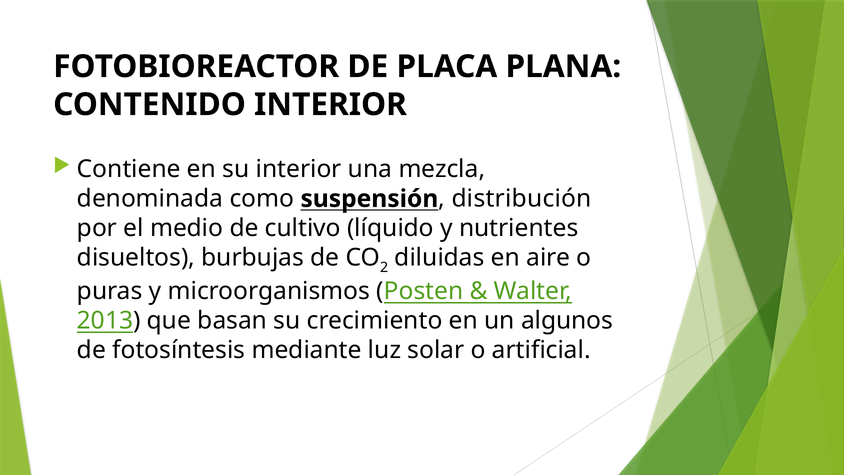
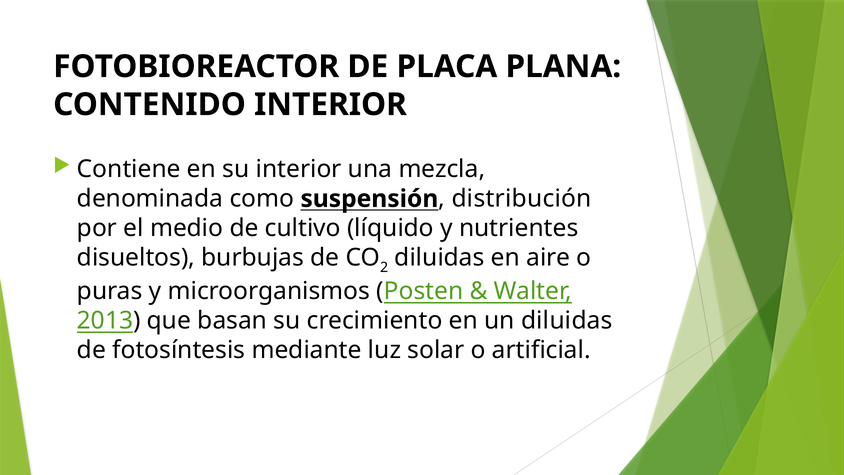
un algunos: algunos -> diluidas
